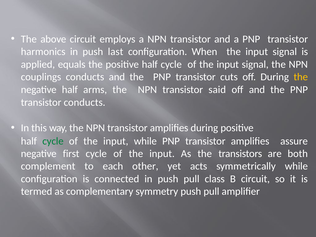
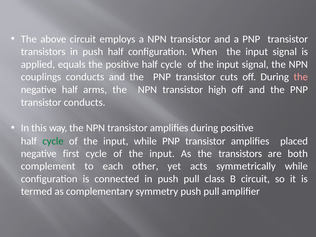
harmonics at (43, 52): harmonics -> transistors
push last: last -> half
the at (301, 77) colour: yellow -> pink
said: said -> high
assure: assure -> placed
